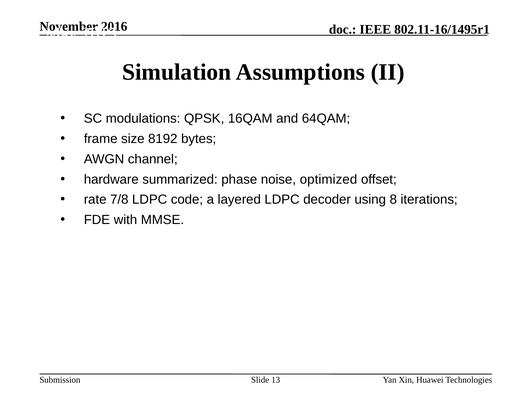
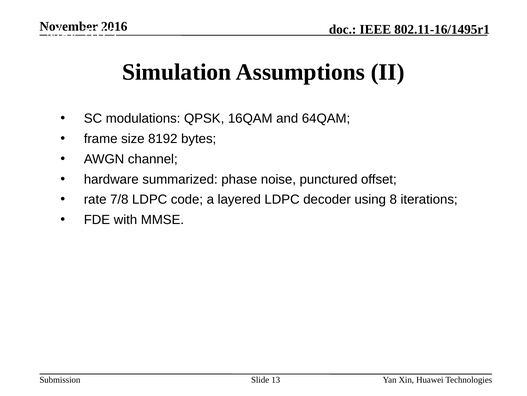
optimized: optimized -> punctured
